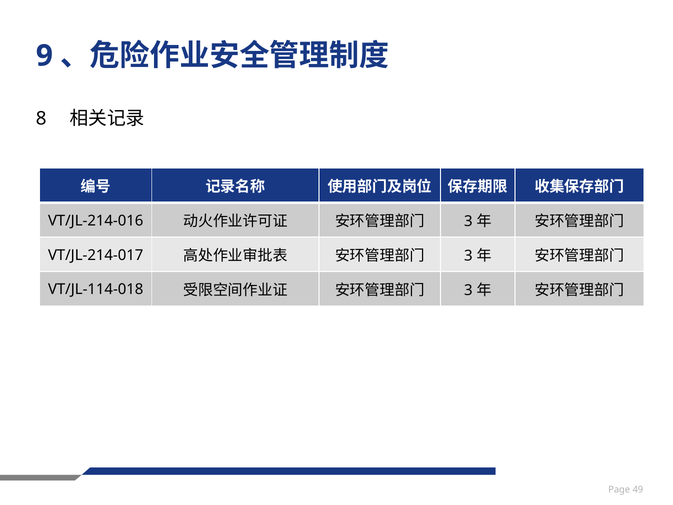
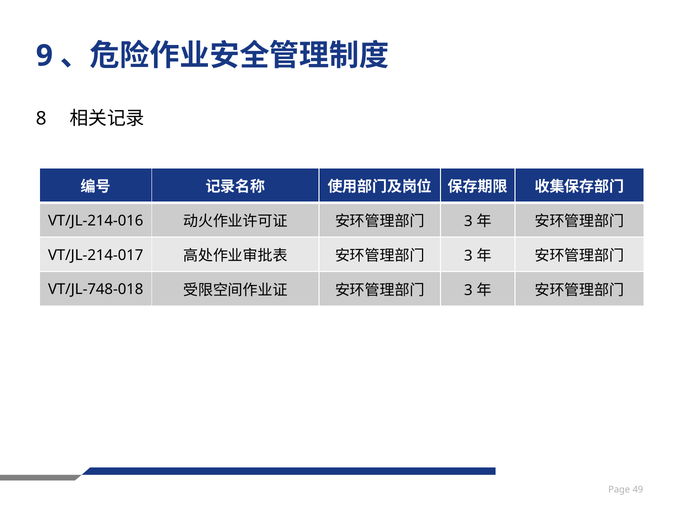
VT/JL-114-018: VT/JL-114-018 -> VT/JL-748-018
